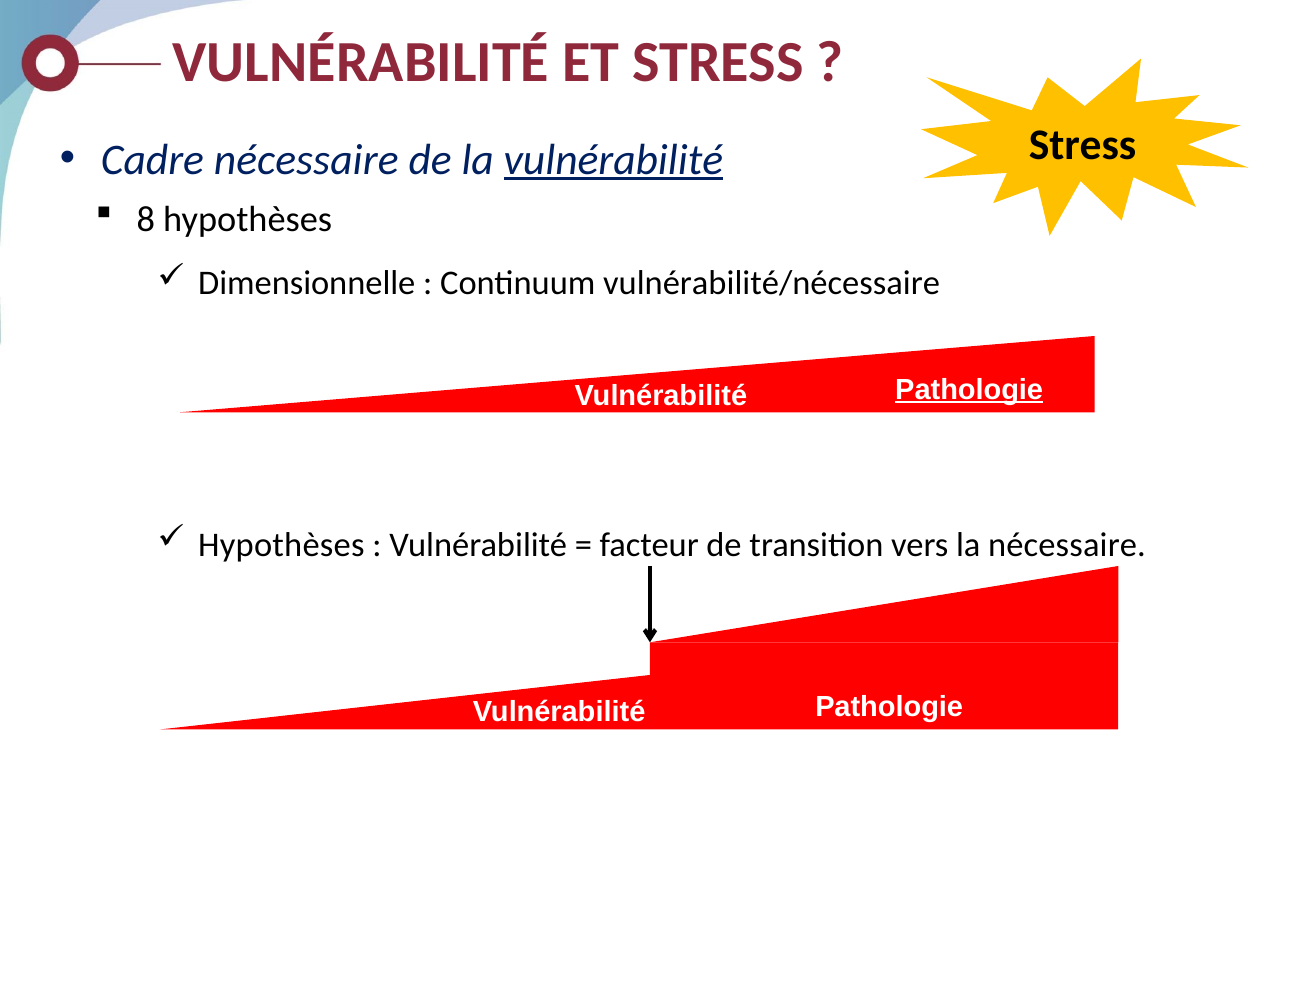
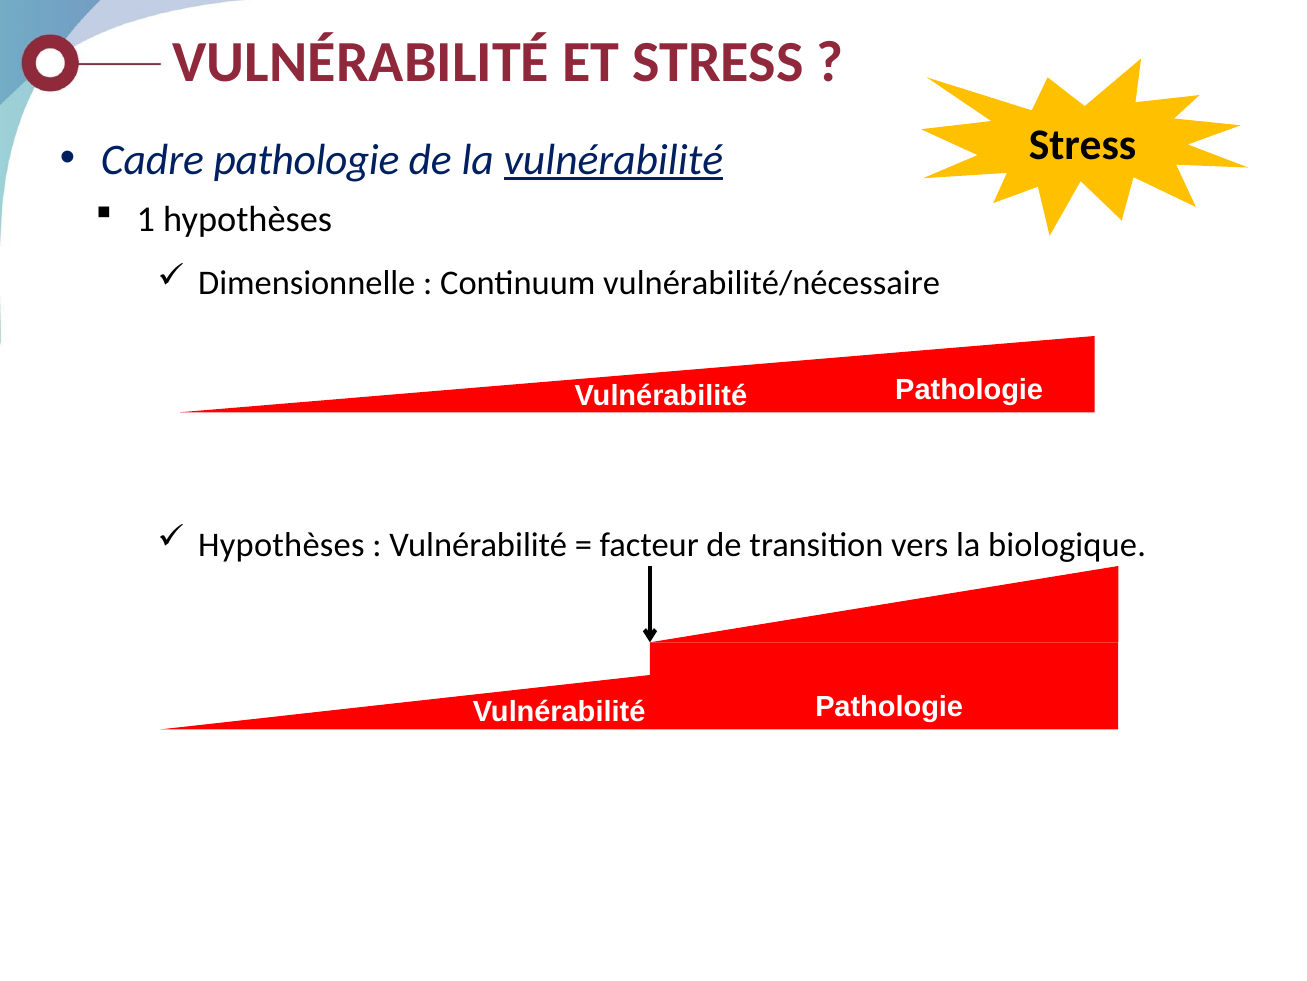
Cadre nécessaire: nécessaire -> pathologie
8: 8 -> 1
Pathologie at (969, 390) underline: present -> none
la nécessaire: nécessaire -> biologique
